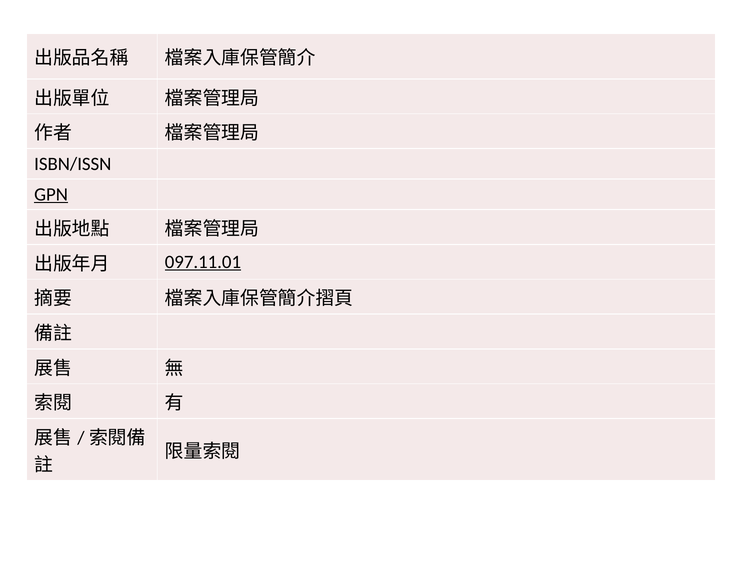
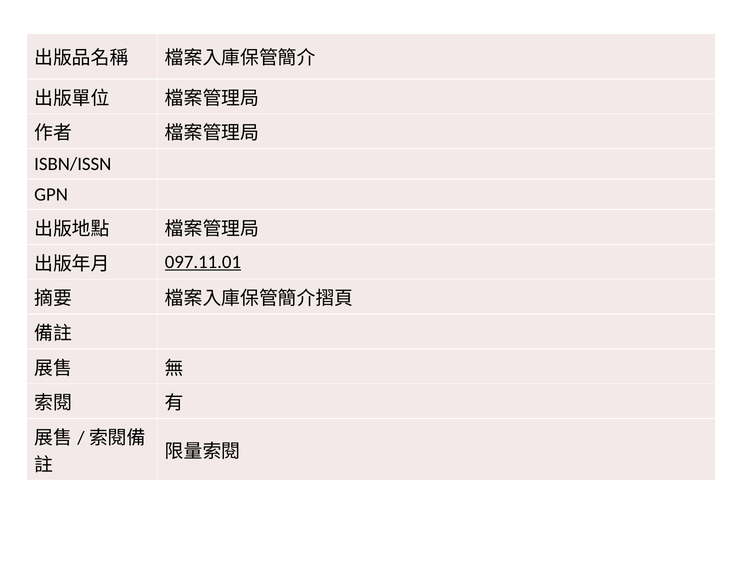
GPN underline: present -> none
